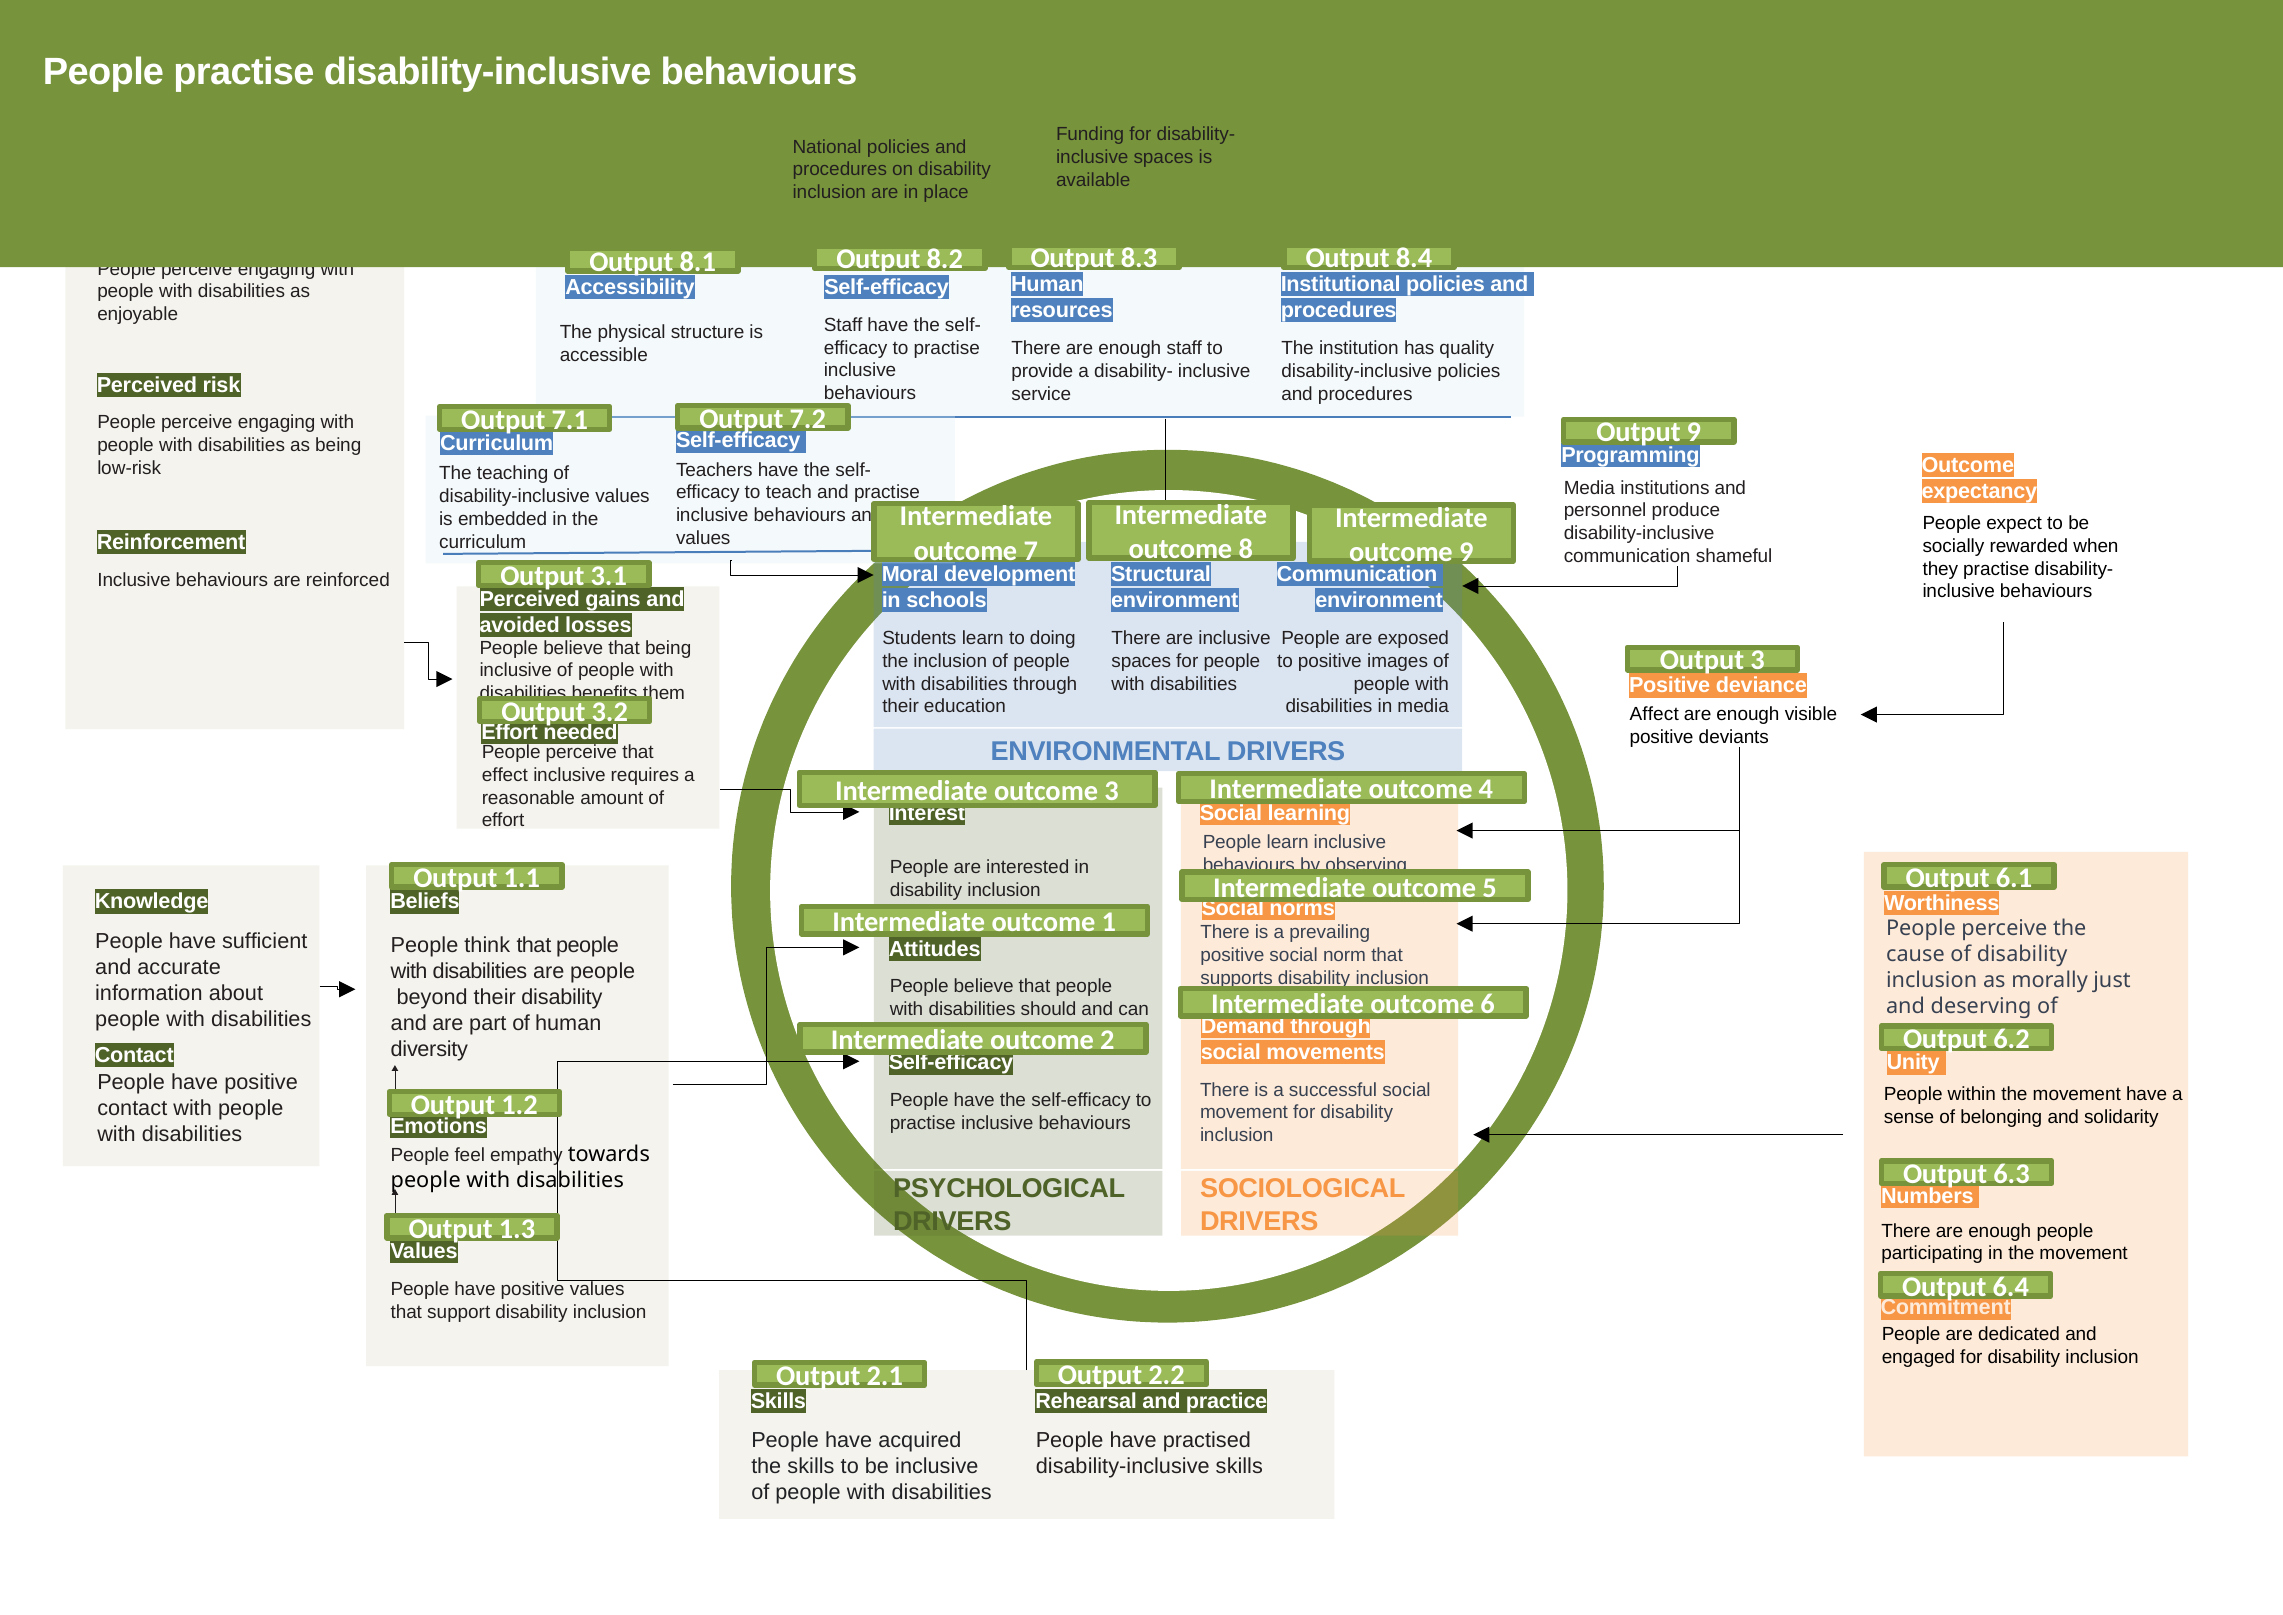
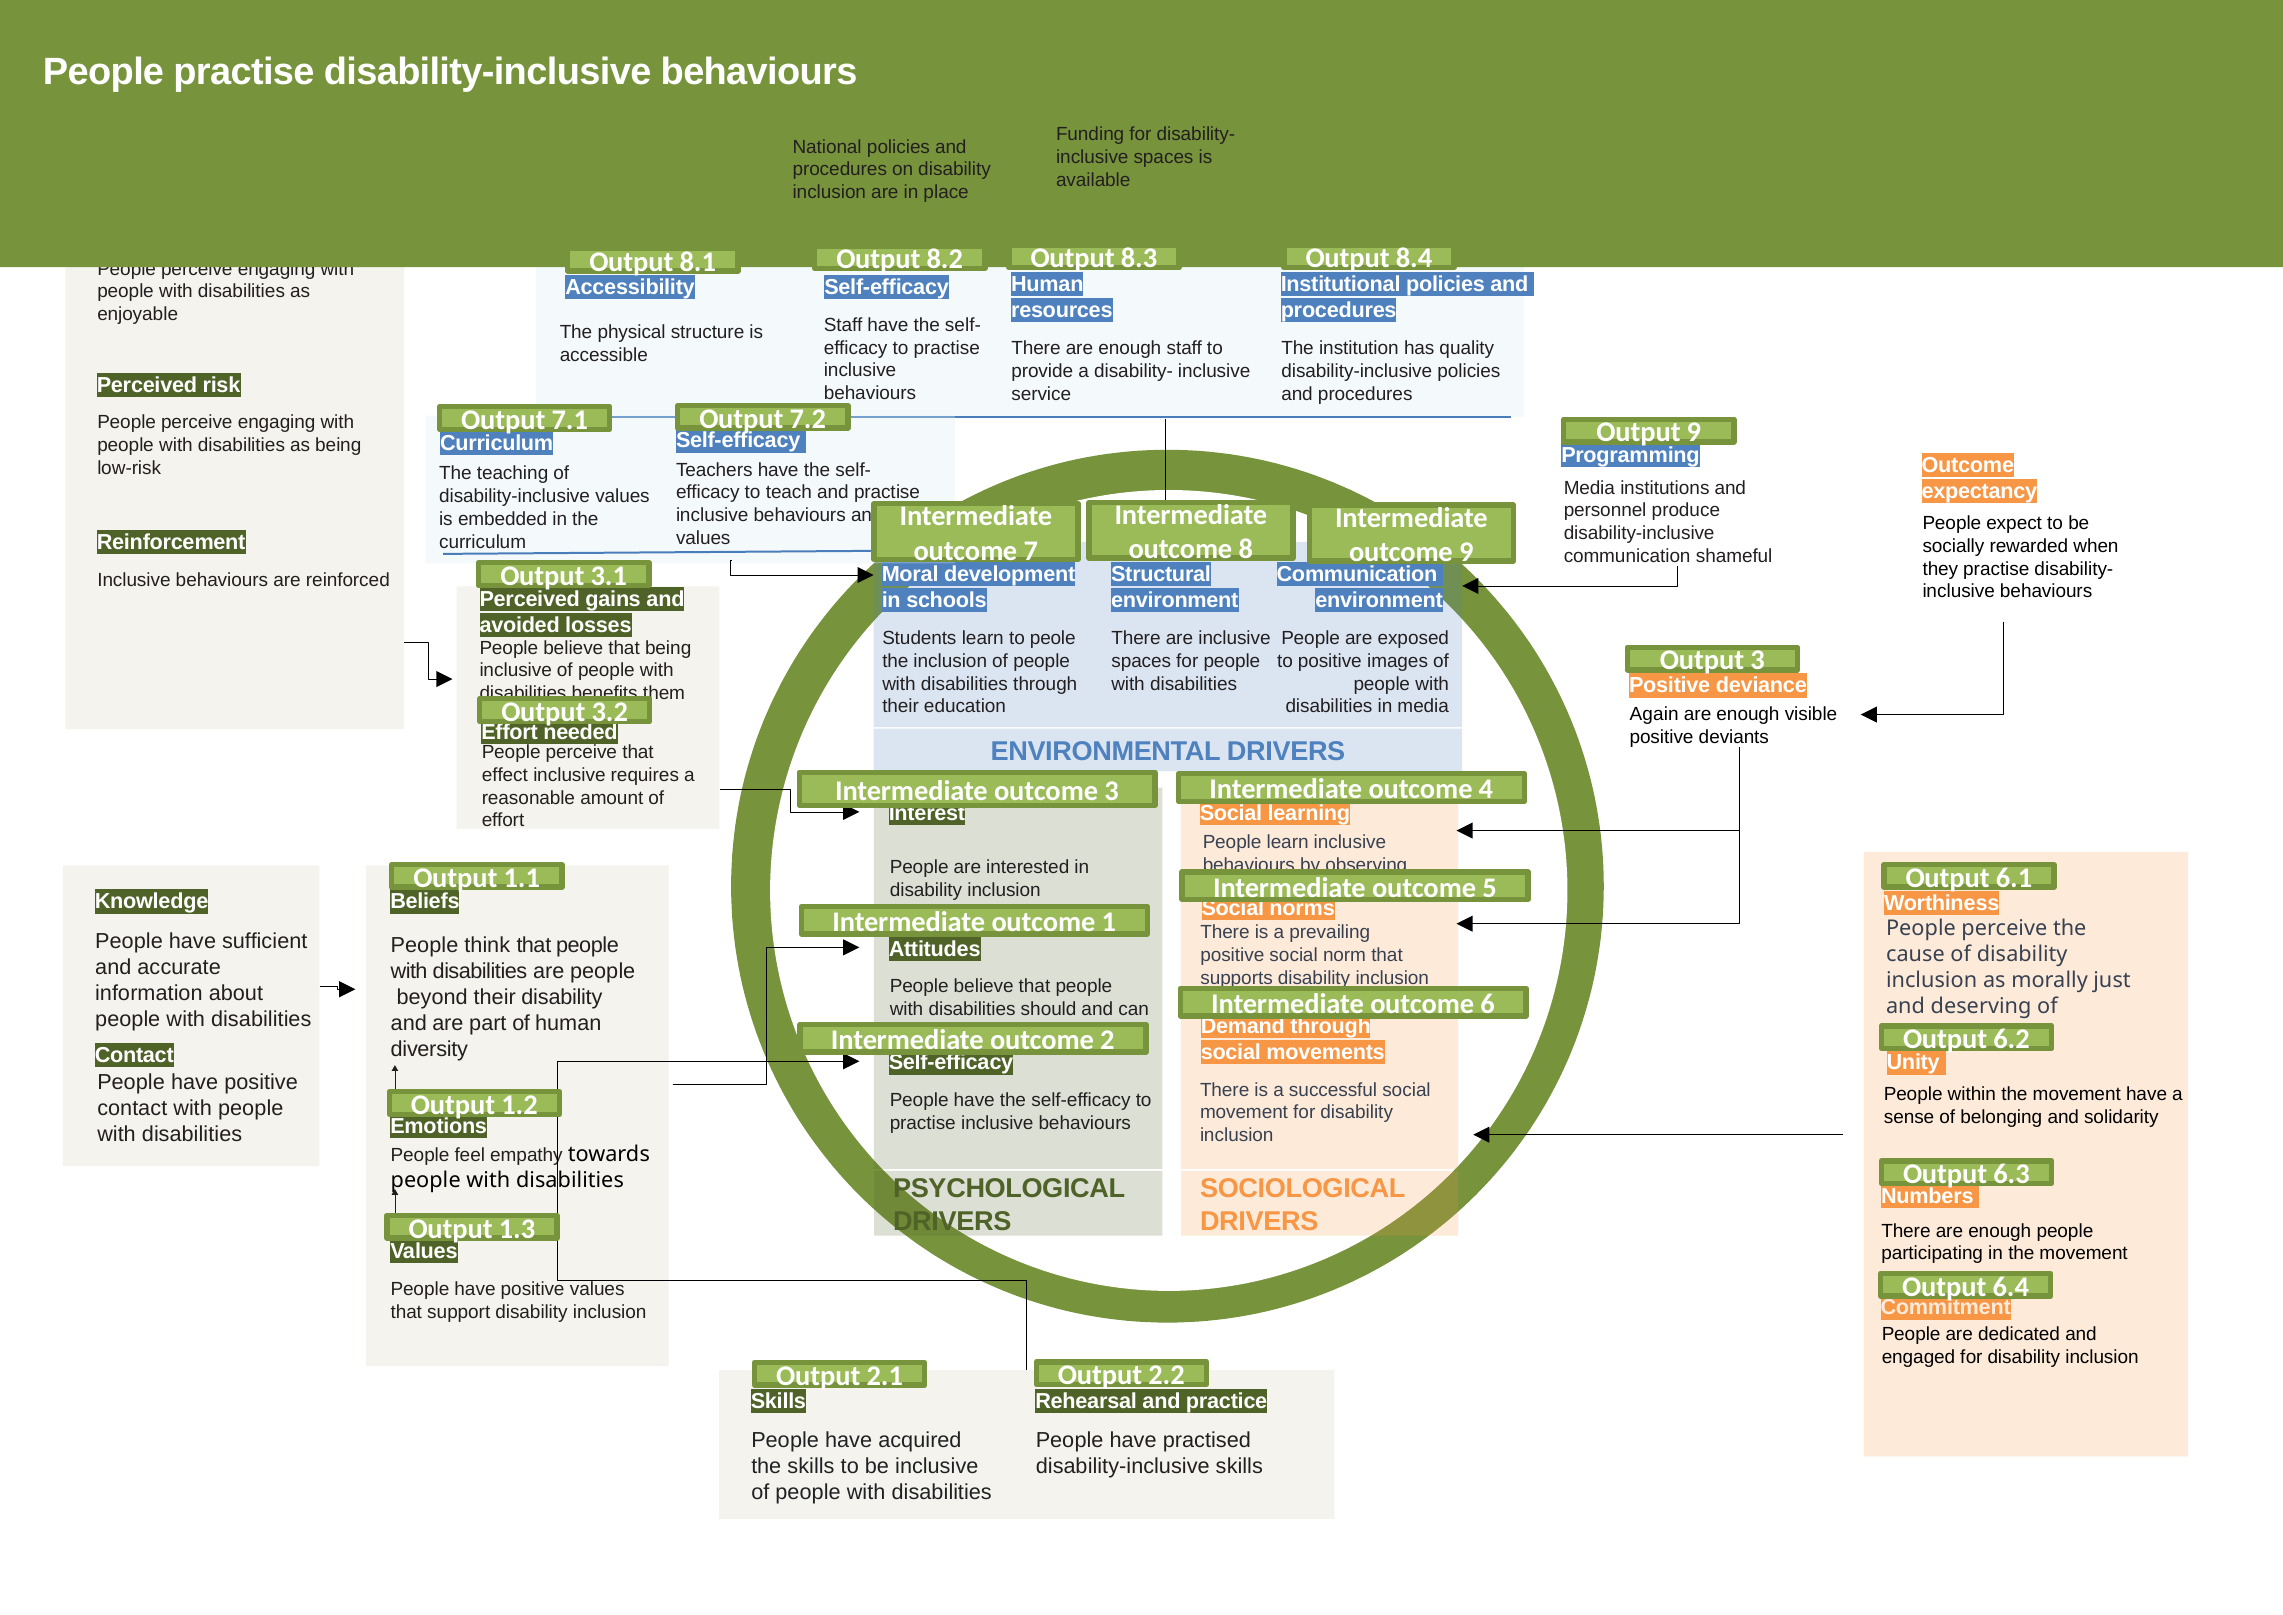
doing: doing -> peole
Affect: Affect -> Again
